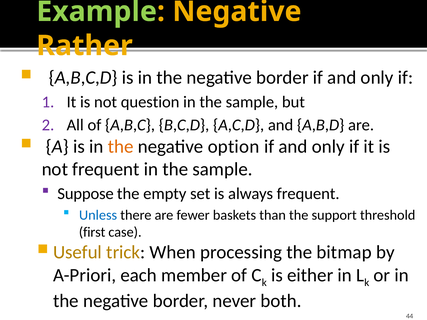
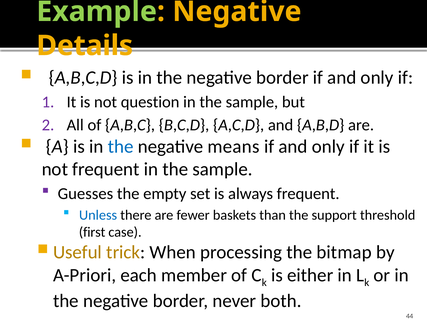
Rather: Rather -> Details
the at (121, 147) colour: orange -> blue
option: option -> means
Suppose: Suppose -> Guesses
